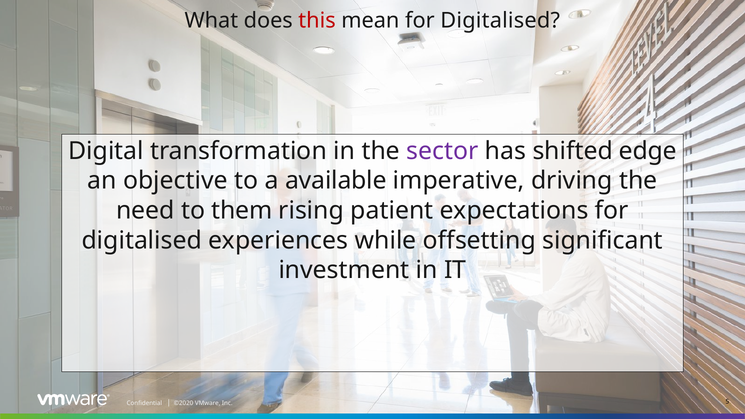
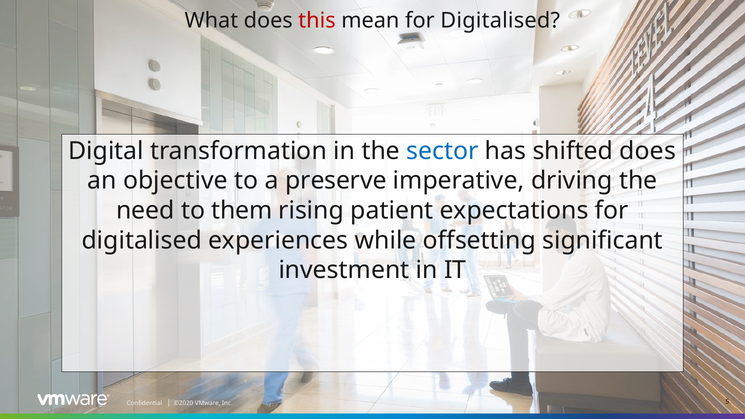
sector colour: purple -> blue
shifted edge: edge -> does
available: available -> preserve
